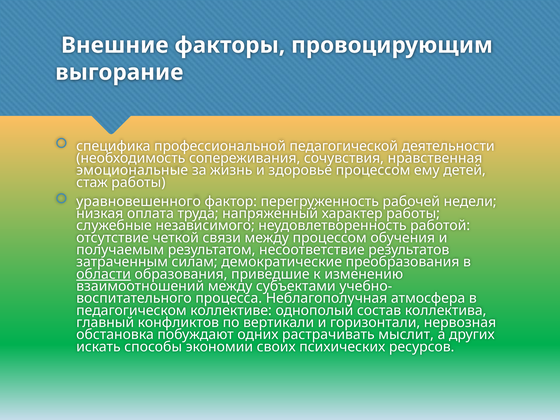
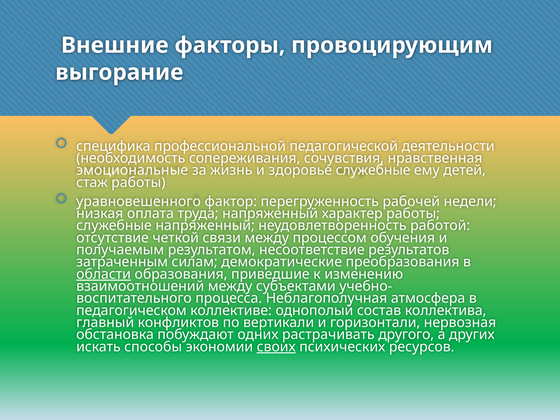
здоровье процессом: процессом -> служебные
служебные независимого: независимого -> напряженный
мыслит: мыслит -> другого
своих underline: none -> present
